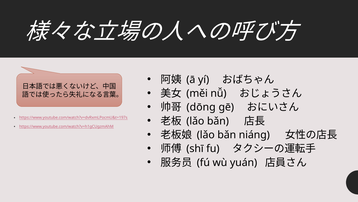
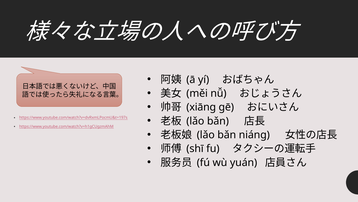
dōng: dōng -> xiāng
